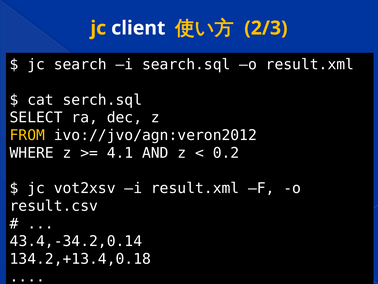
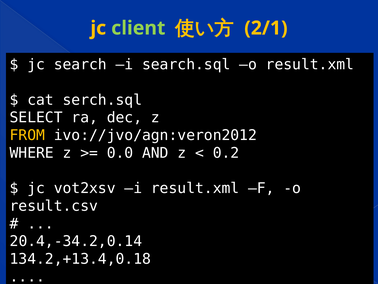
client colour: white -> light green
2/3: 2/3 -> 2/1
4.1: 4.1 -> 0.0
43.4,-34.2,0.14: 43.4,-34.2,0.14 -> 20.4,-34.2,0.14
